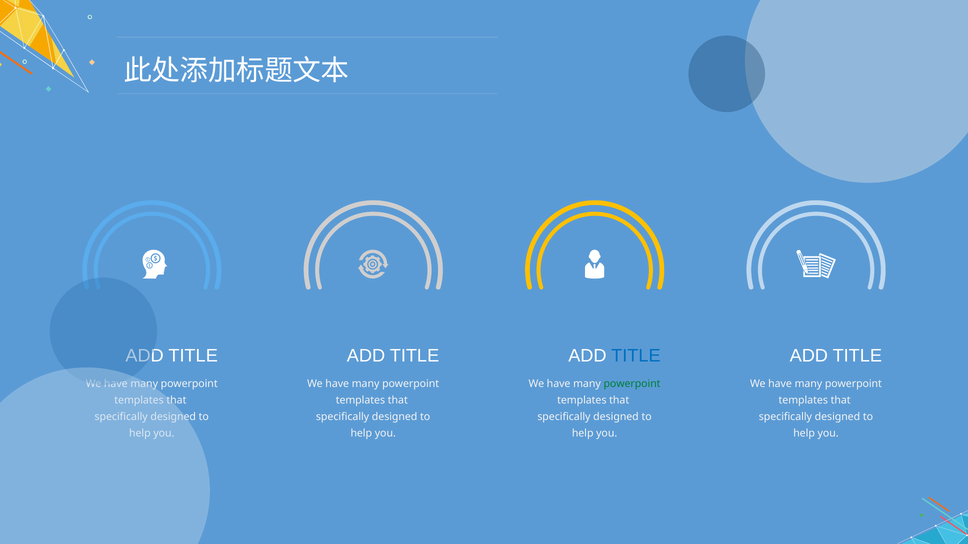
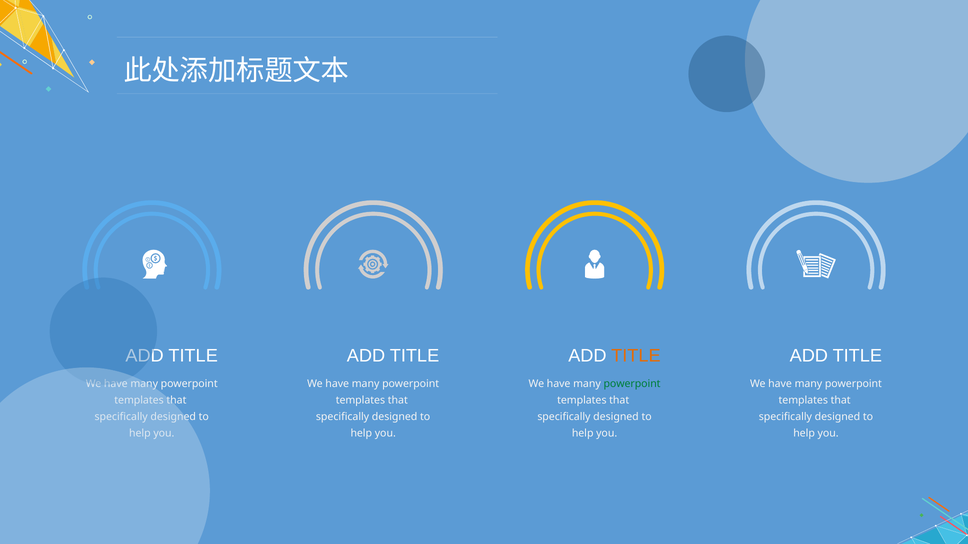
TITLE at (636, 356) colour: blue -> orange
